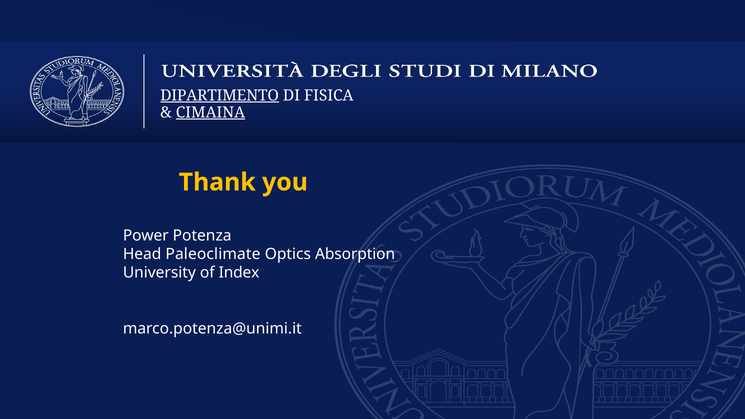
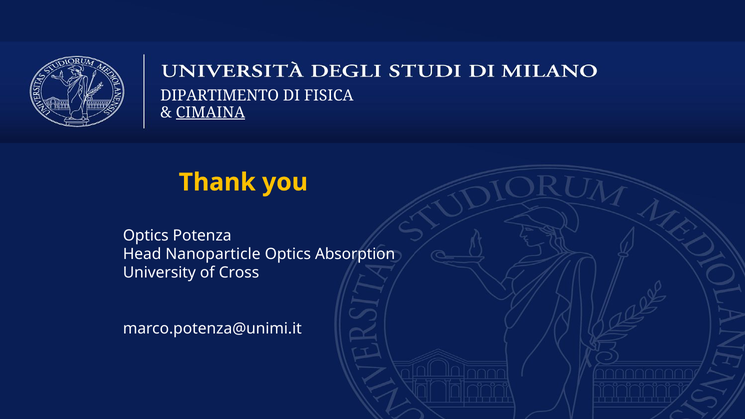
DIPARTIMENTO underline: present -> none
Power at (146, 236): Power -> Optics
Paleoclimate: Paleoclimate -> Nanoparticle
Index: Index -> Cross
